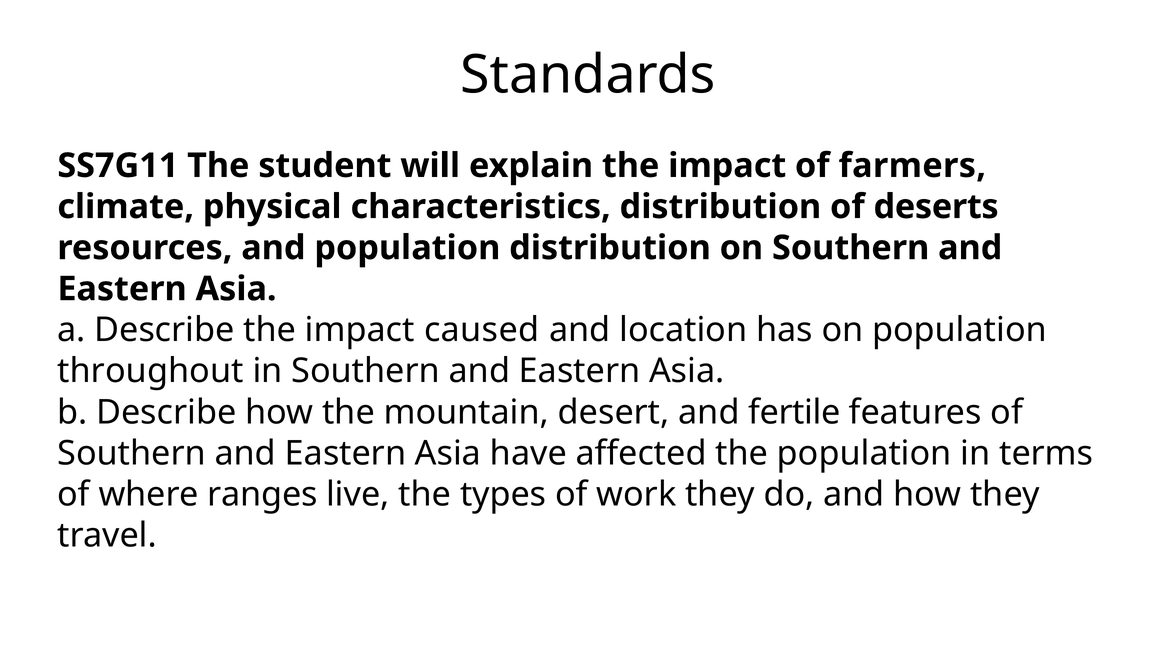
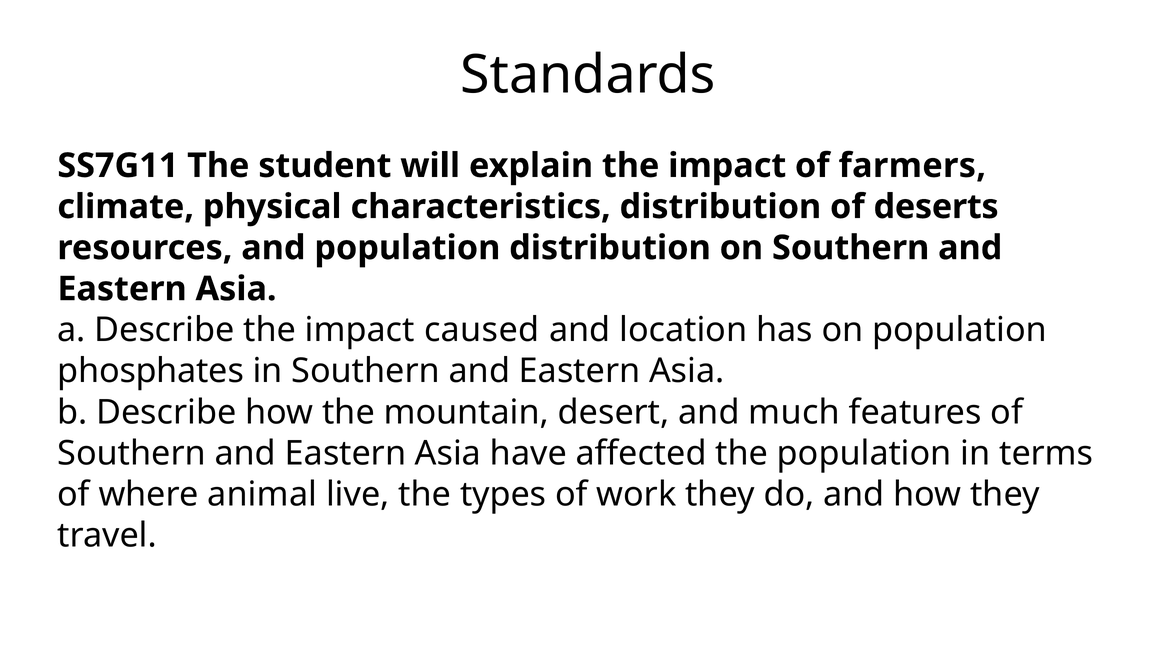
throughout: throughout -> phosphates
fertile: fertile -> much
ranges: ranges -> animal
